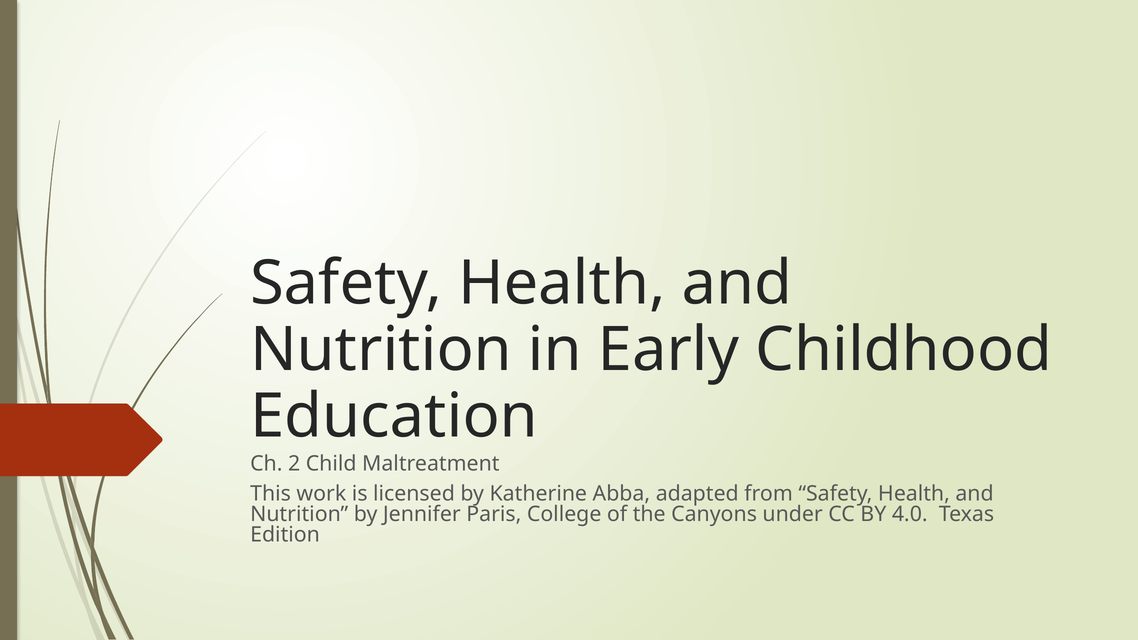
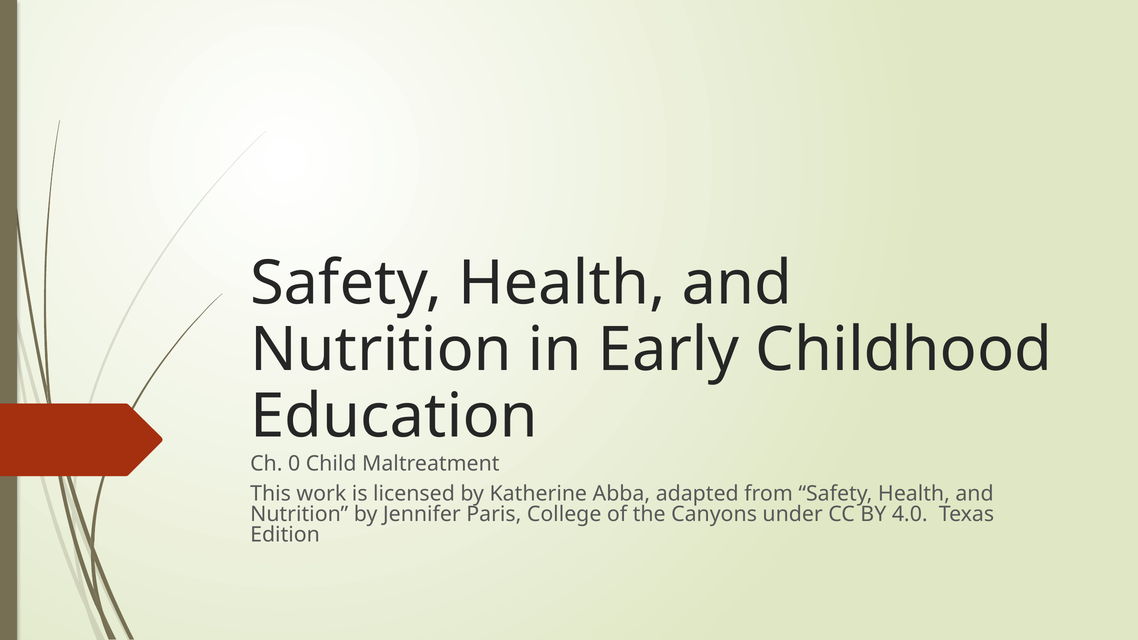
2: 2 -> 0
